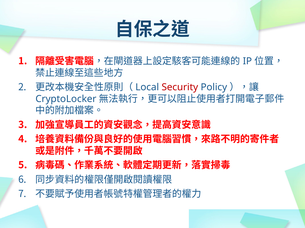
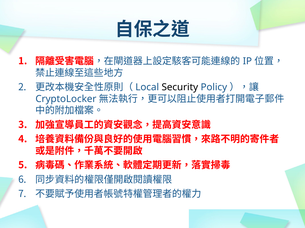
Security colour: red -> black
